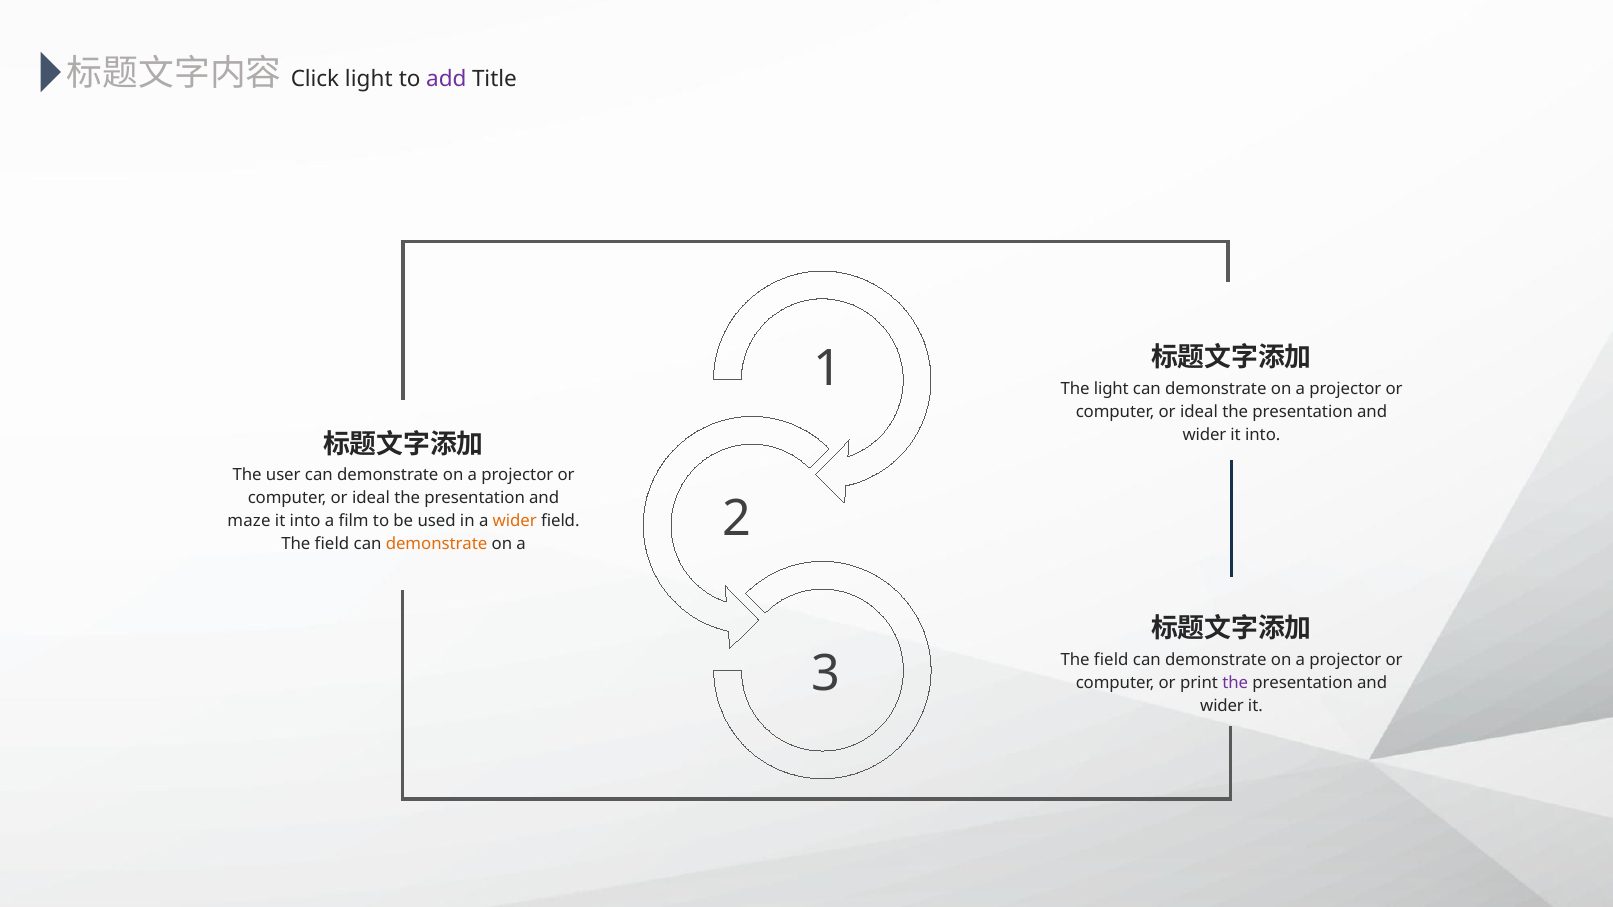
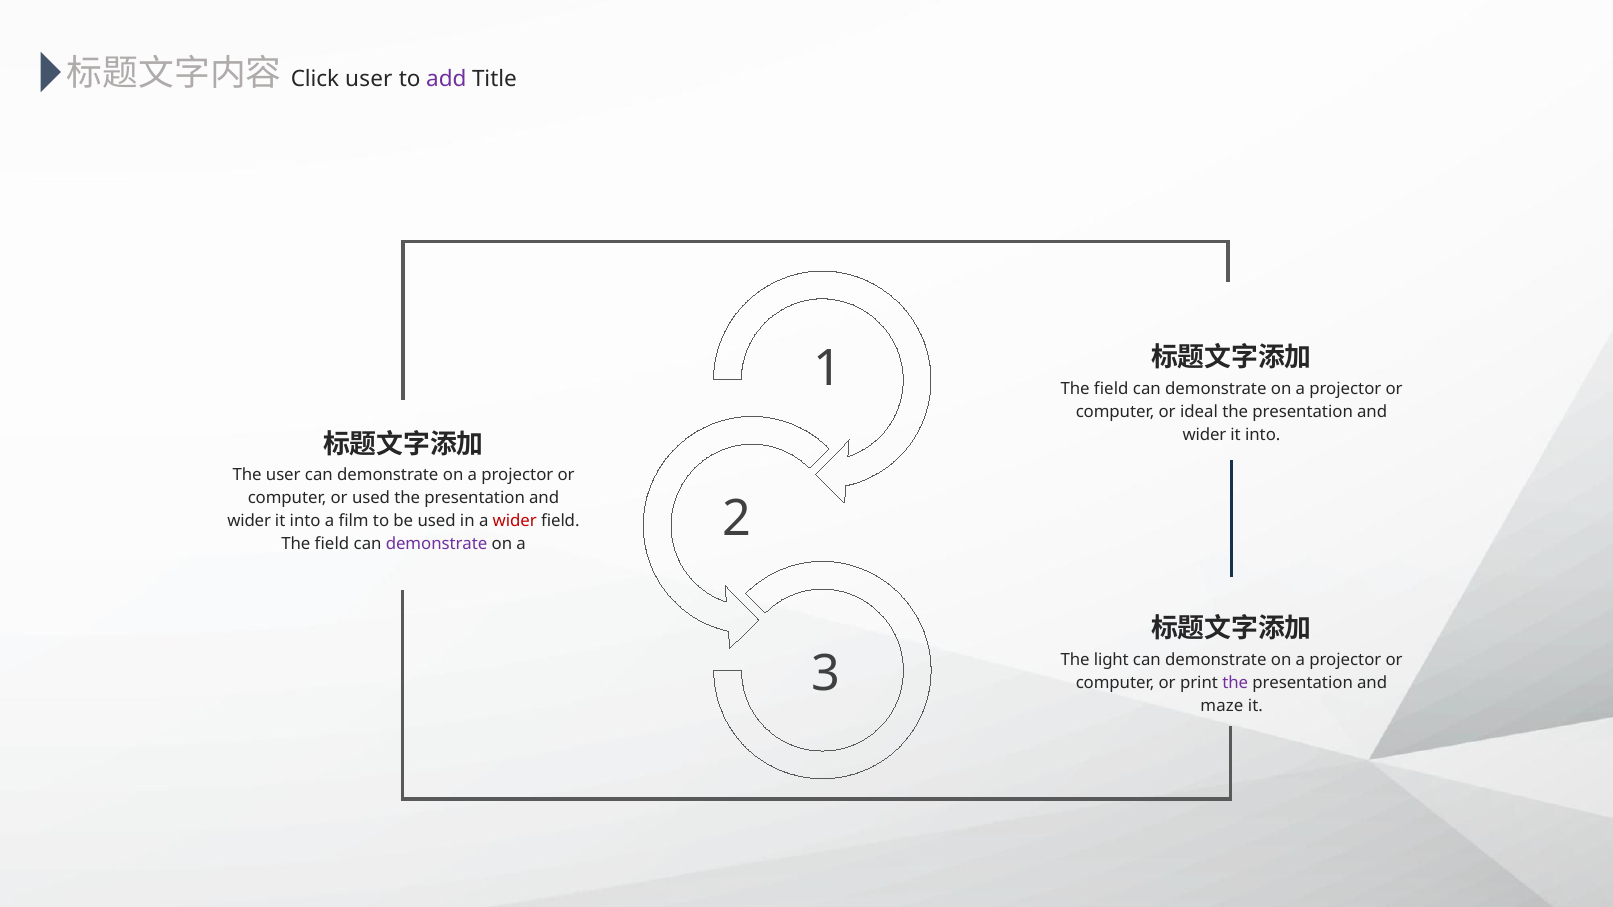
Click light: light -> user
light at (1111, 389): light -> field
ideal at (371, 499): ideal -> used
maze at (249, 522): maze -> wider
wider at (515, 522) colour: orange -> red
demonstrate at (437, 545) colour: orange -> purple
field at (1111, 660): field -> light
wider at (1222, 706): wider -> maze
